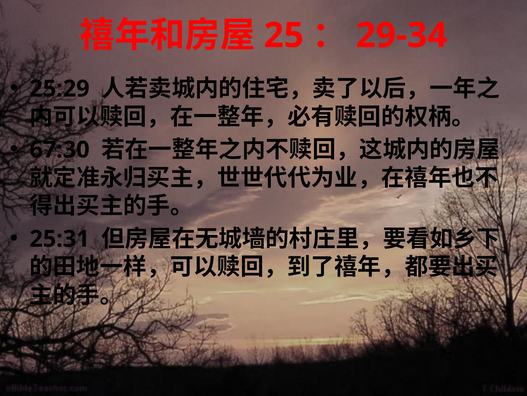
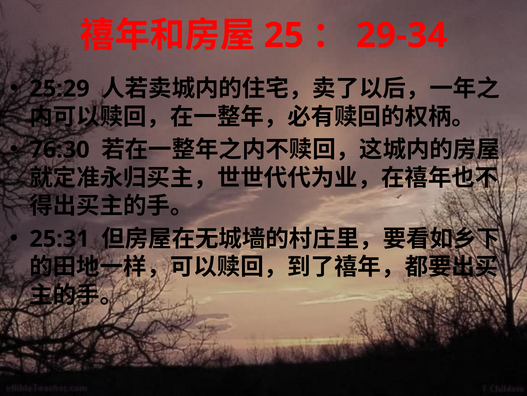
67:30: 67:30 -> 76:30
